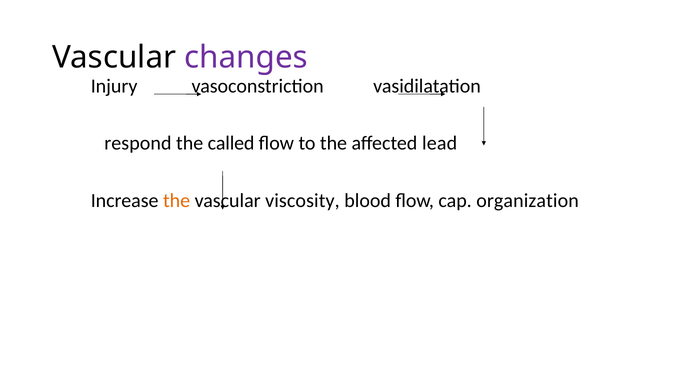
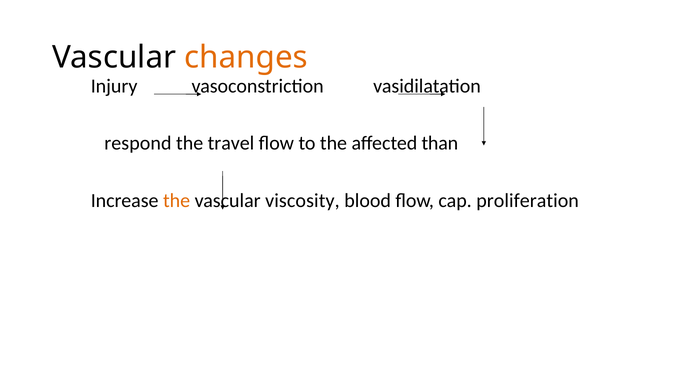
changes colour: purple -> orange
called: called -> travel
lead: lead -> than
organization: organization -> proliferation
